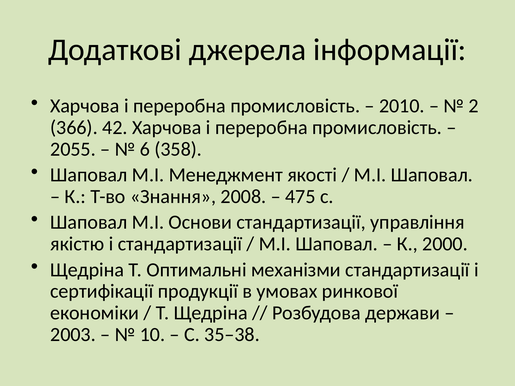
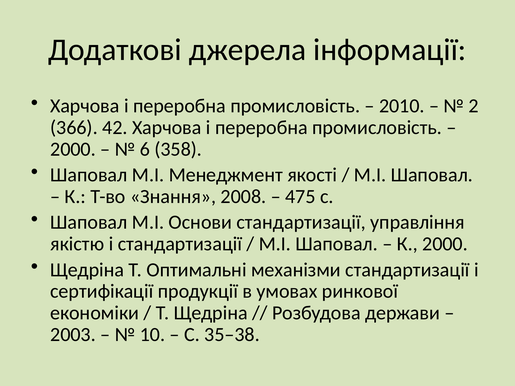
2055 at (73, 149): 2055 -> 2000
